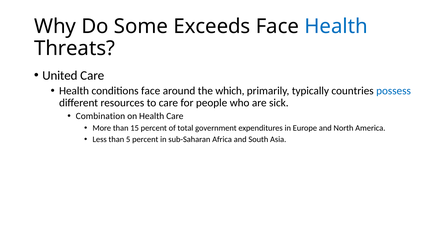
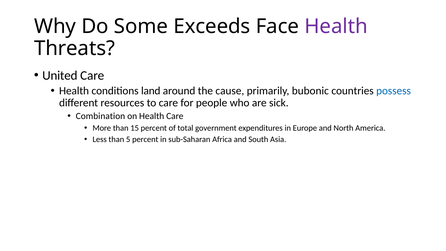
Health at (336, 26) colour: blue -> purple
conditions face: face -> land
which: which -> cause
typically: typically -> bubonic
